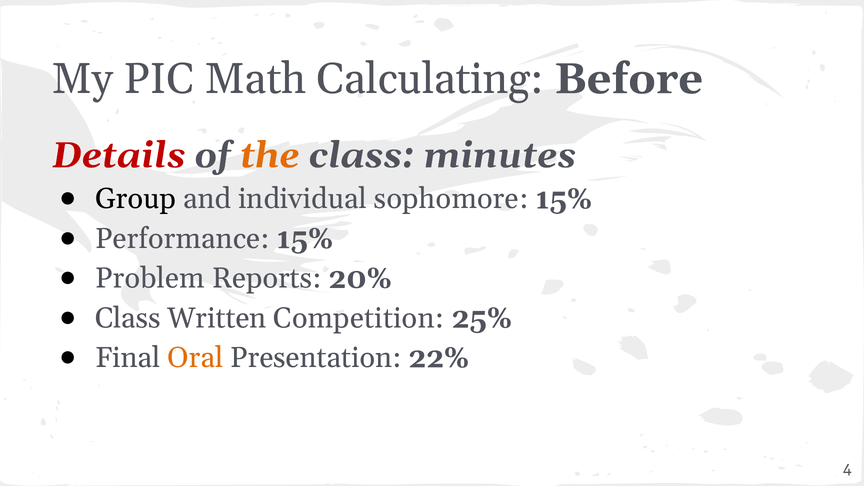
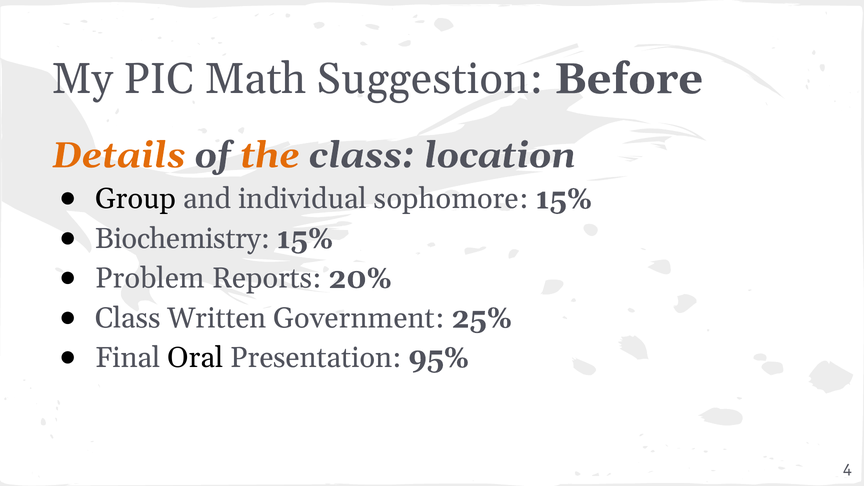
Calculating: Calculating -> Suggestion
Details colour: red -> orange
minutes: minutes -> location
Performance: Performance -> Biochemistry
Competition: Competition -> Government
Oral colour: orange -> black
22%: 22% -> 95%
